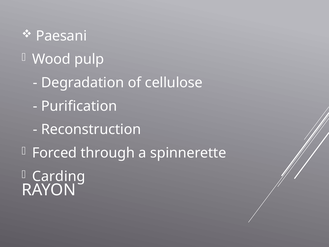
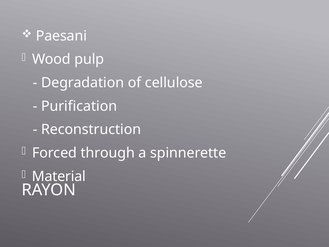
Carding: Carding -> Material
